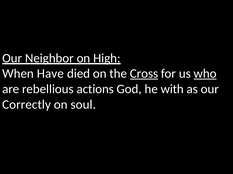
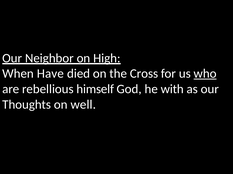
Cross underline: present -> none
actions: actions -> himself
Correctly: Correctly -> Thoughts
soul: soul -> well
